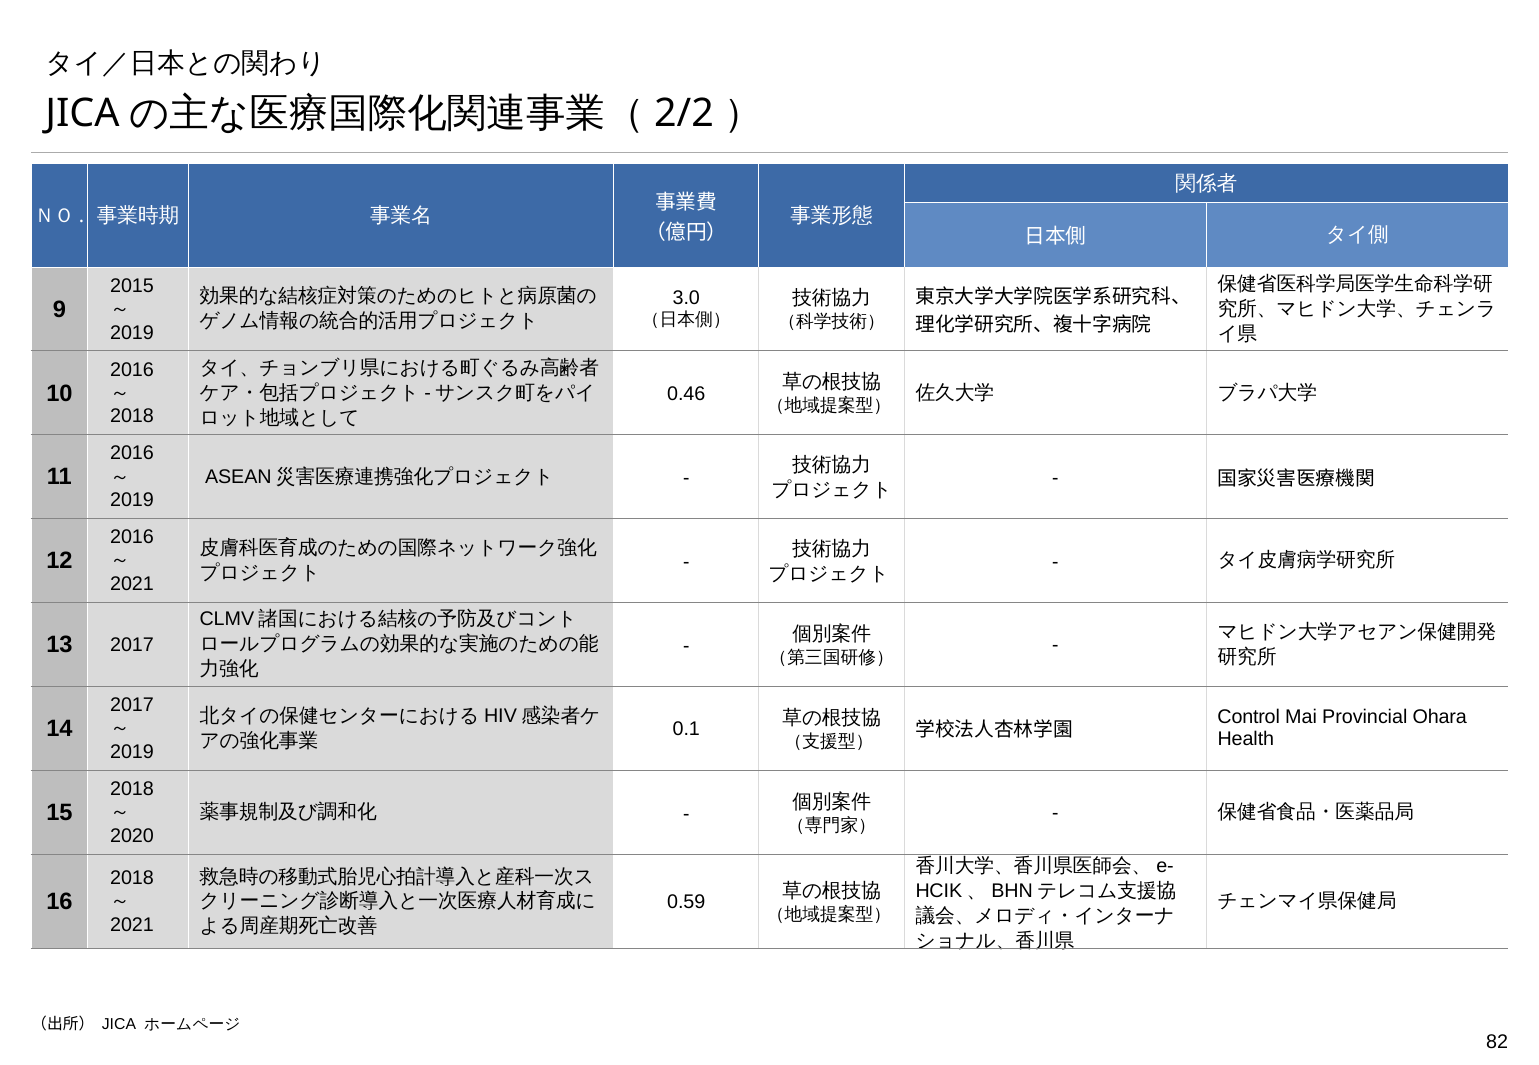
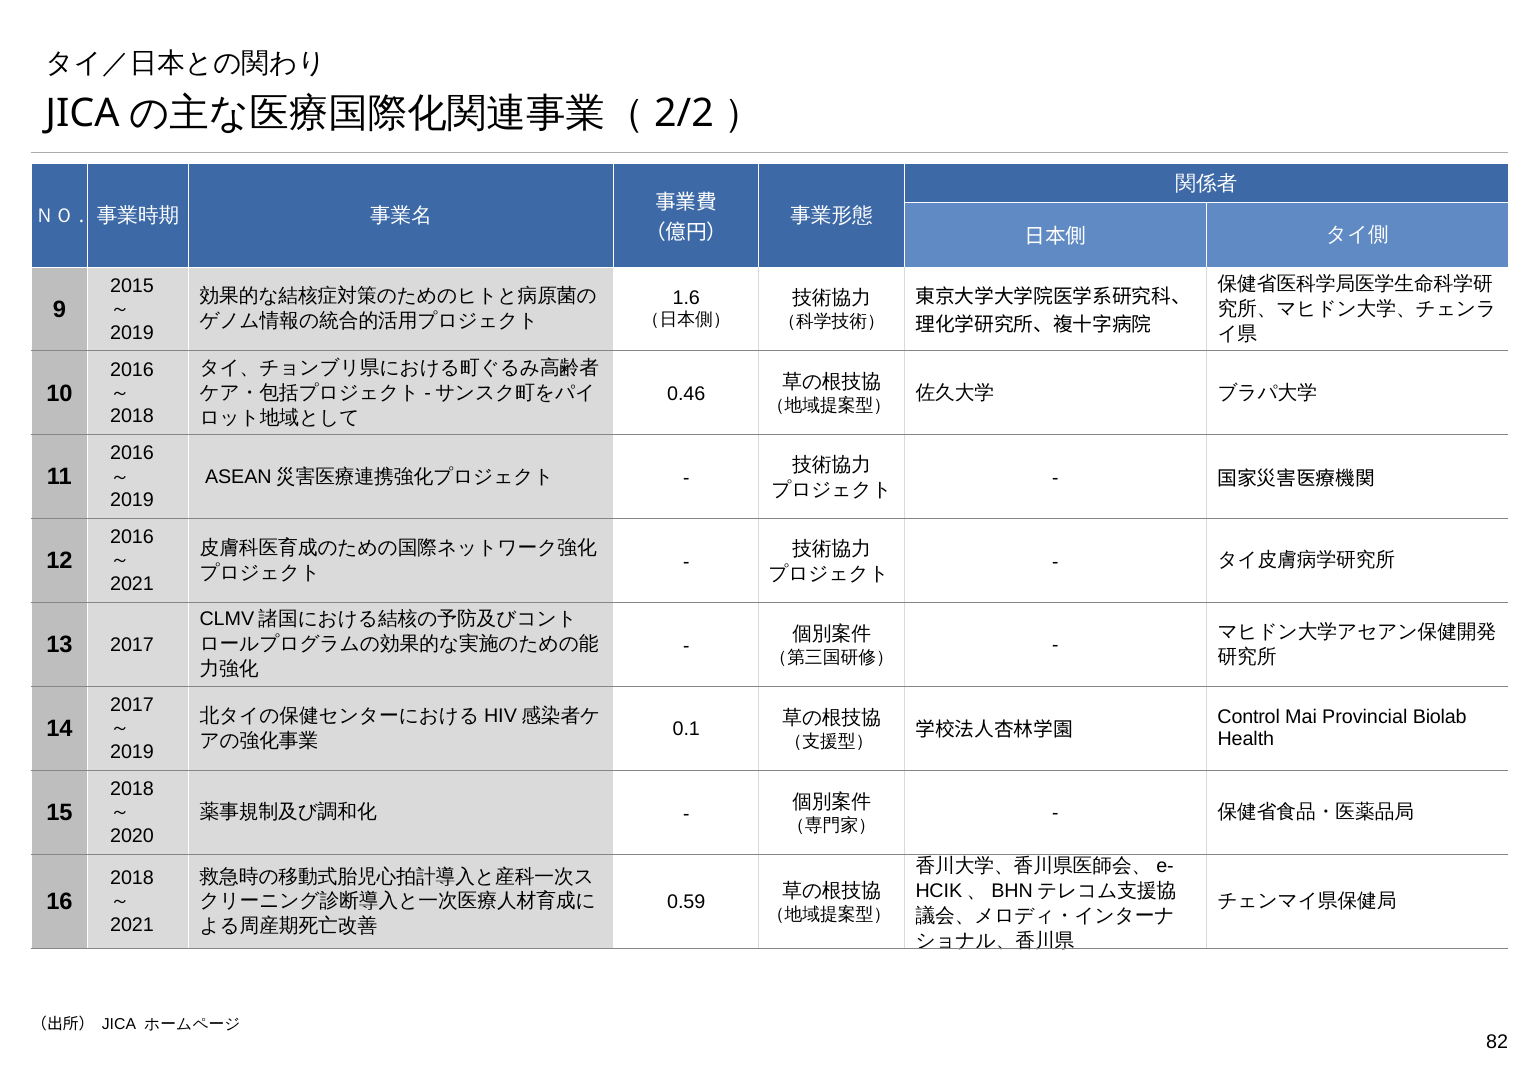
3.0: 3.0 -> 1.6
Ohara: Ohara -> Biolab
